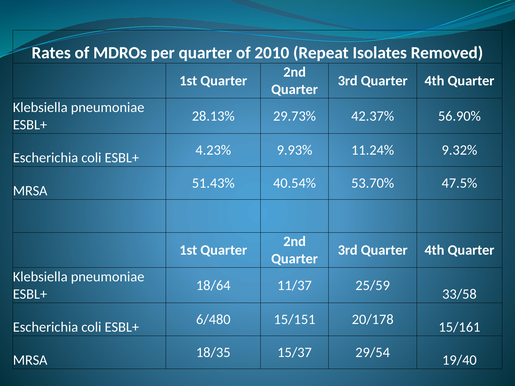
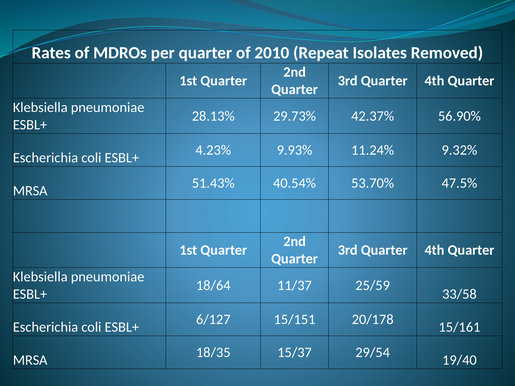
6/480: 6/480 -> 6/127
